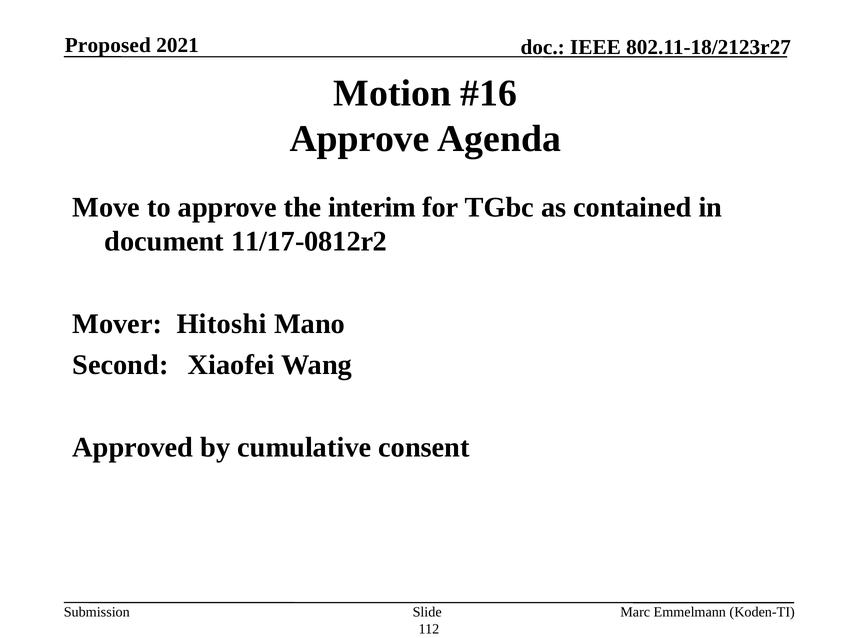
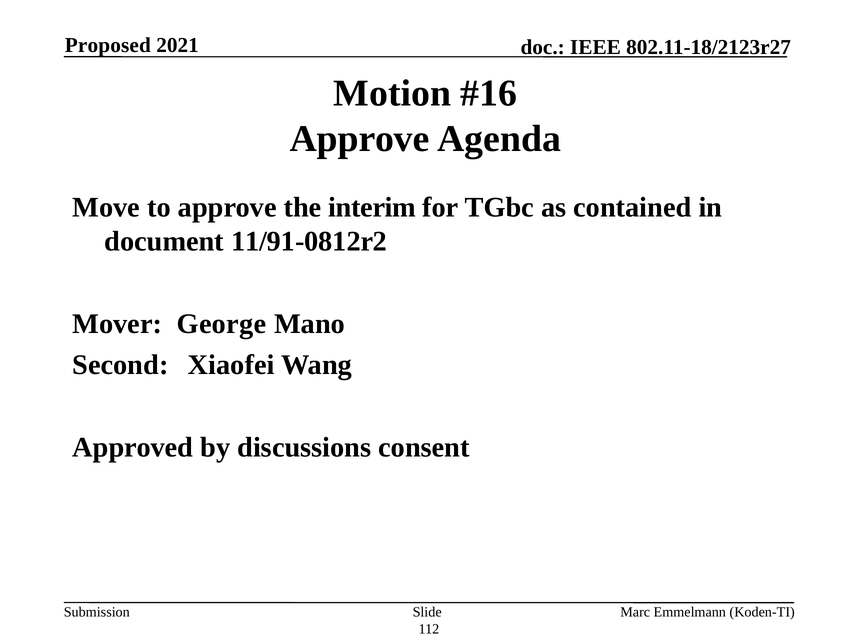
11/17-0812r2: 11/17-0812r2 -> 11/91-0812r2
Hitoshi: Hitoshi -> George
cumulative: cumulative -> discussions
